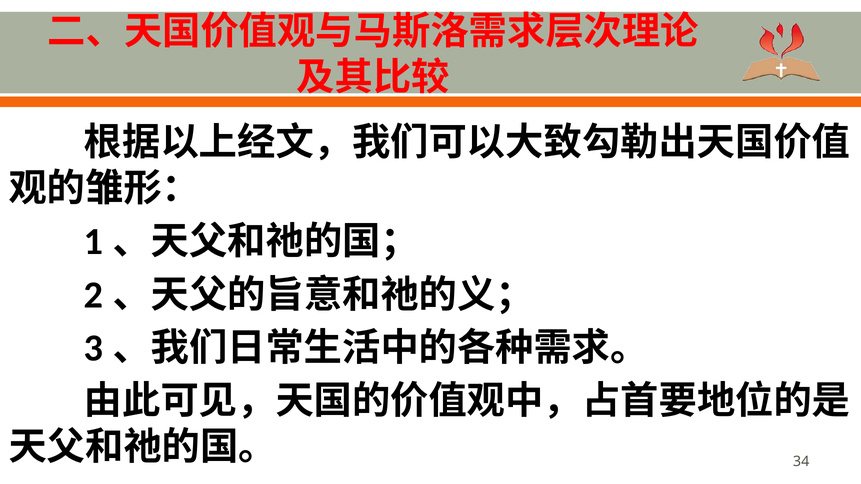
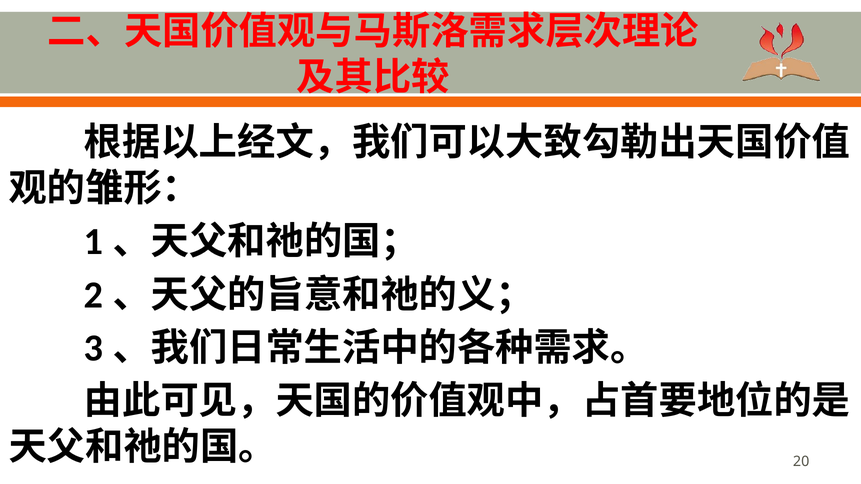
34: 34 -> 20
